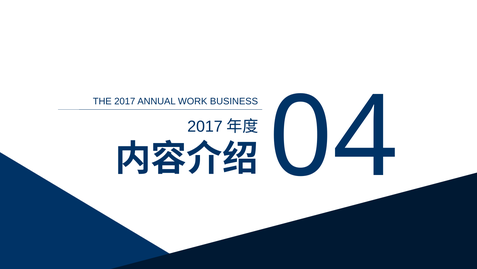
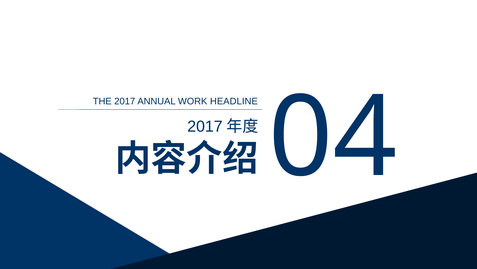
BUSINESS: BUSINESS -> HEADLINE
